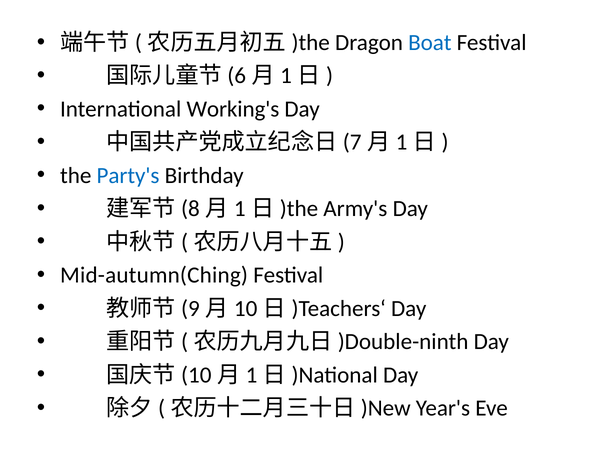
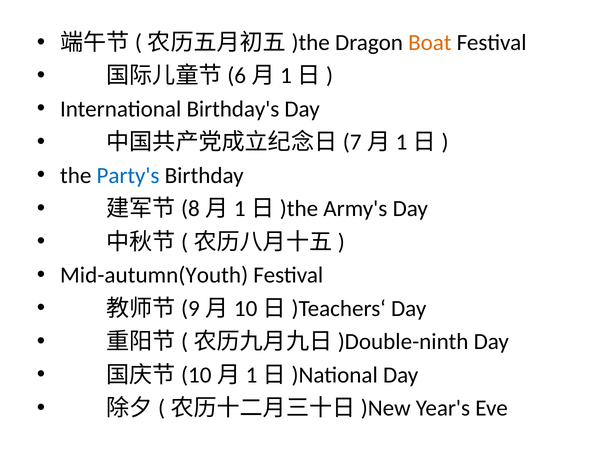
Boat colour: blue -> orange
Working's: Working's -> Birthday's
Mid-autumn(Ching: Mid-autumn(Ching -> Mid-autumn(Youth
